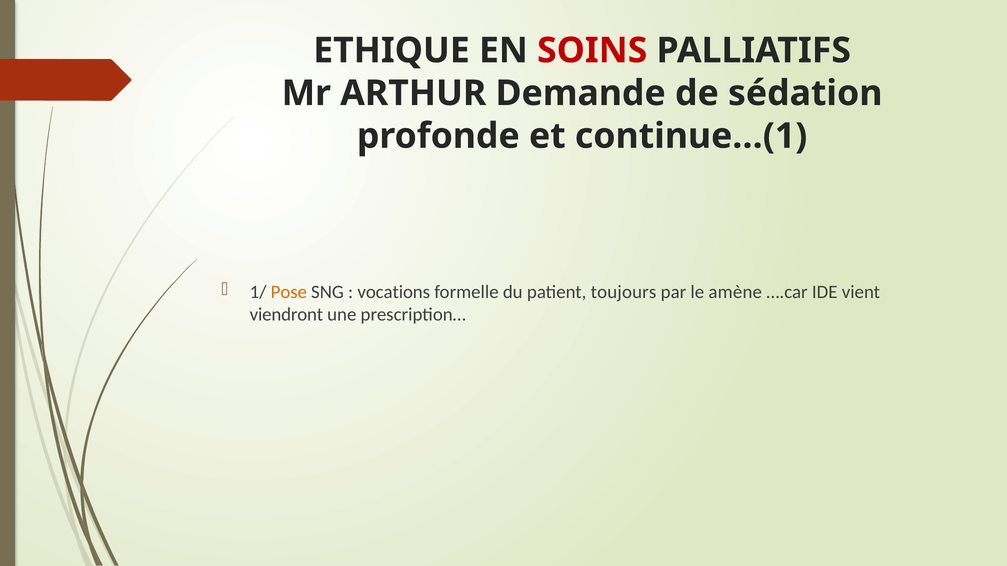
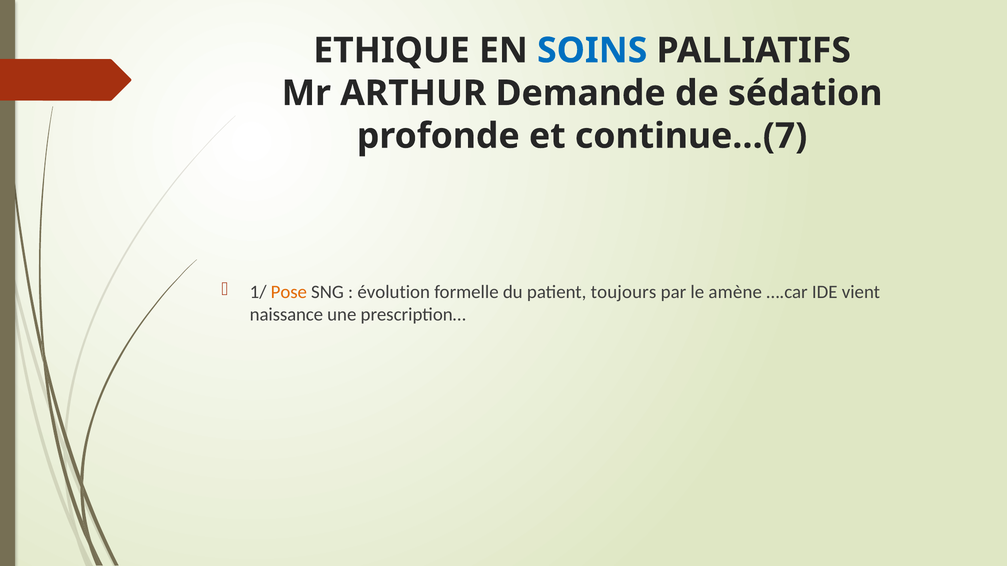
SOINS colour: red -> blue
continue…(1: continue…(1 -> continue…(7
vocations: vocations -> évolution
viendront: viendront -> naissance
